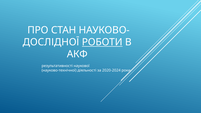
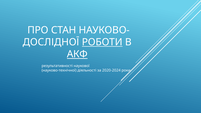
АКФ underline: none -> present
